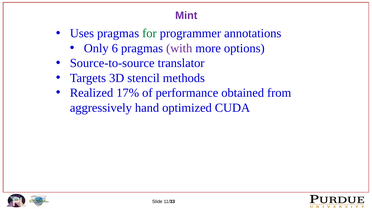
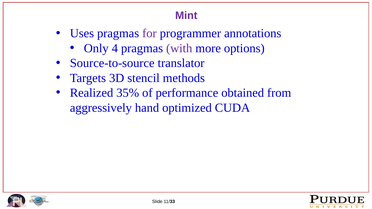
for colour: green -> purple
6: 6 -> 4
17%: 17% -> 35%
